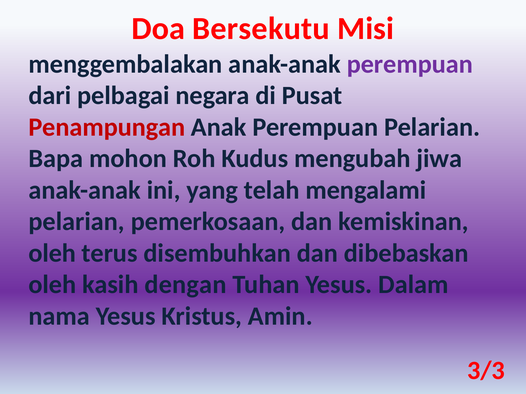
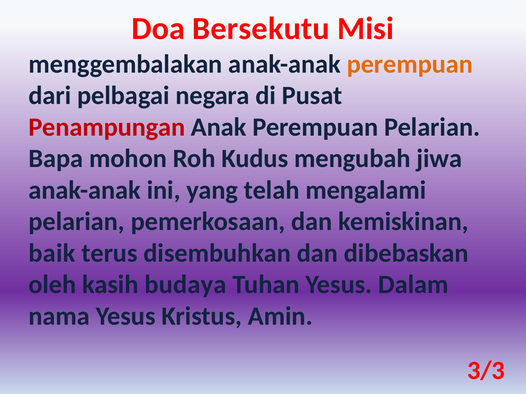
perempuan at (410, 64) colour: purple -> orange
oleh at (52, 253): oleh -> baik
dengan: dengan -> budaya
